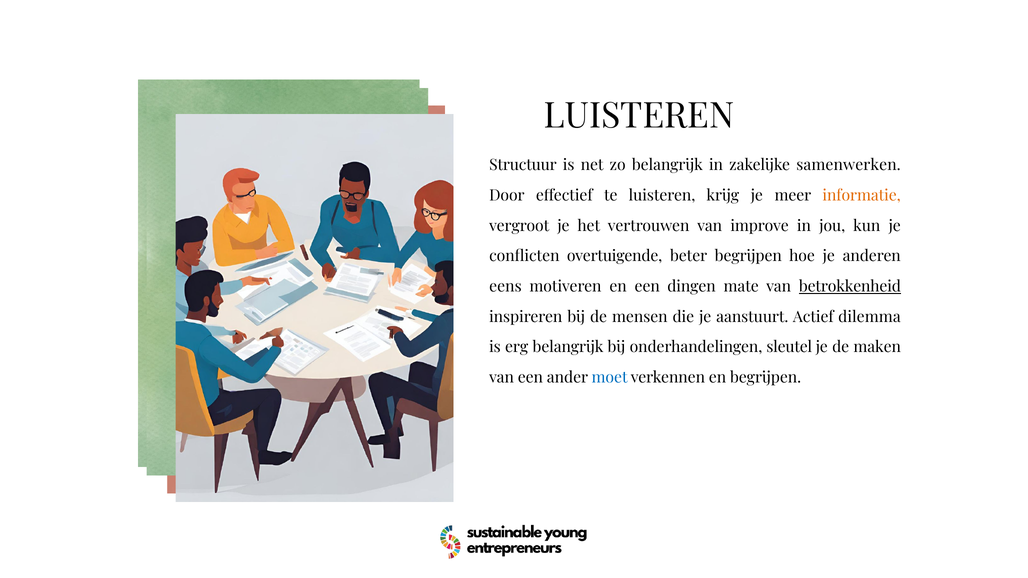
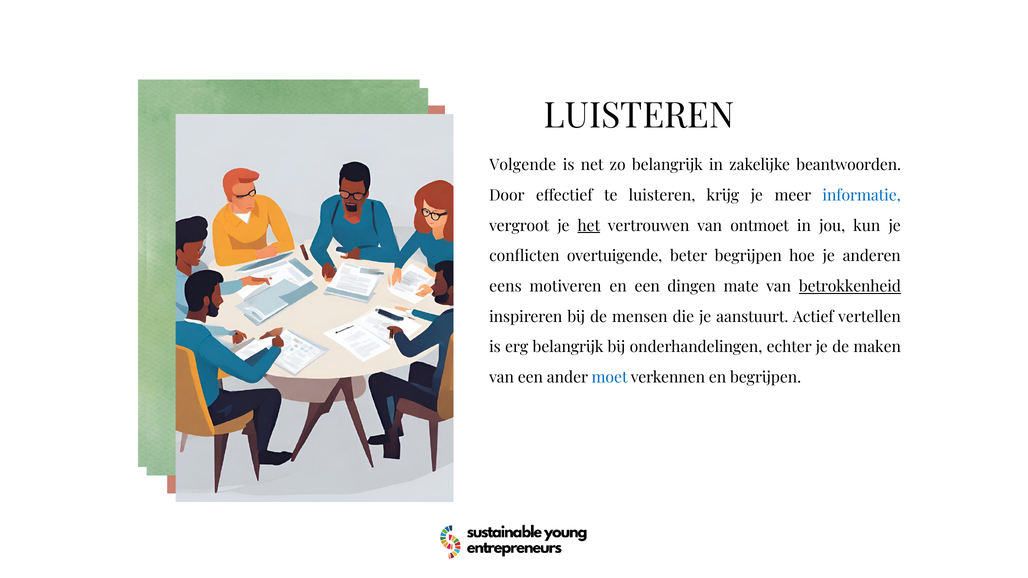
Structuur: Structuur -> Volgende
samenwerken: samenwerken -> beantwoorden
informatie colour: orange -> blue
het underline: none -> present
improve: improve -> ontmoet
dilemma: dilemma -> vertellen
sleutel: sleutel -> echter
